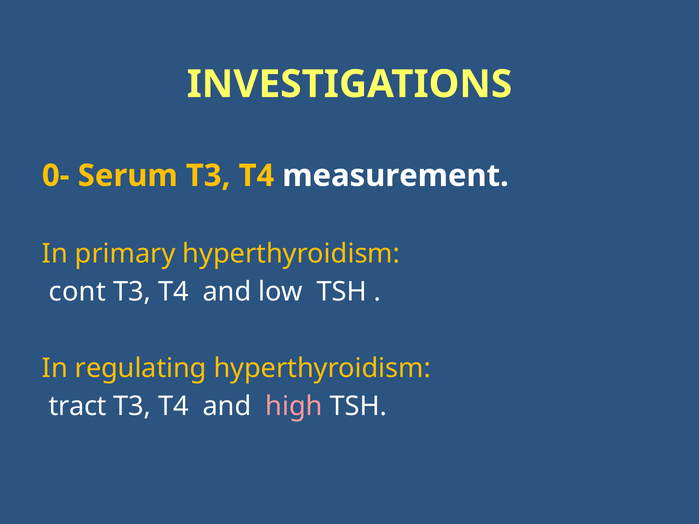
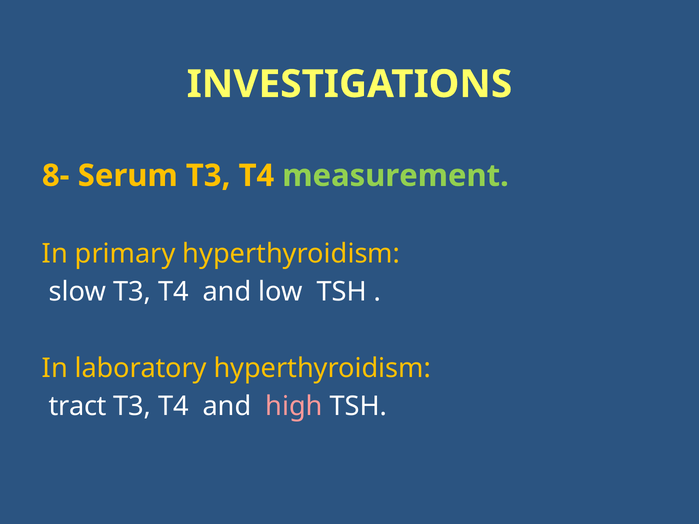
0-: 0- -> 8-
measurement colour: white -> light green
cont: cont -> slow
regulating: regulating -> laboratory
